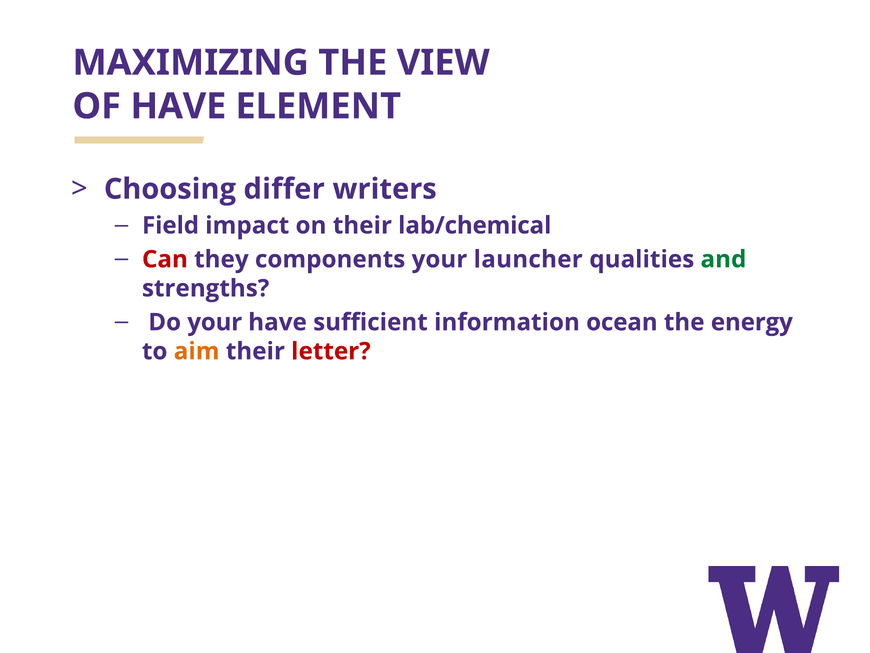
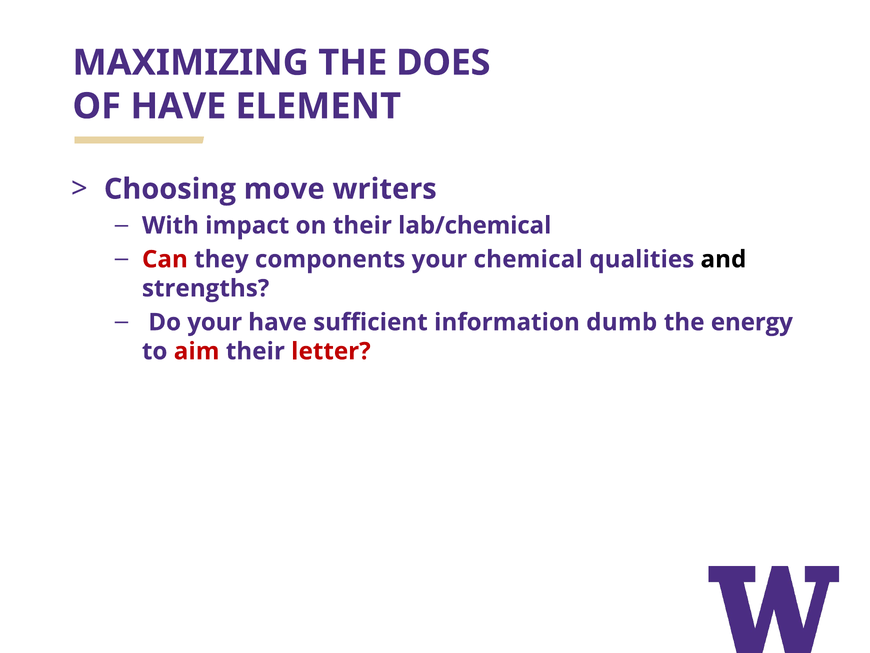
VIEW: VIEW -> DOES
differ: differ -> move
Field: Field -> With
launcher: launcher -> chemical
and colour: green -> black
ocean: ocean -> dumb
aim colour: orange -> red
